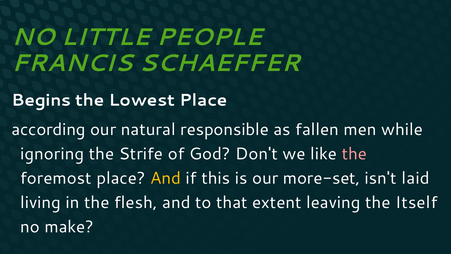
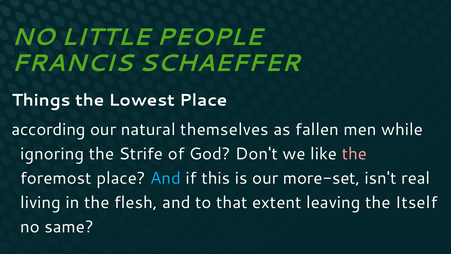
Begins: Begins -> Things
responsible: responsible -> themselves
And at (166, 178) colour: yellow -> light blue
laid: laid -> real
make: make -> same
